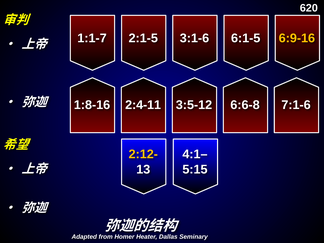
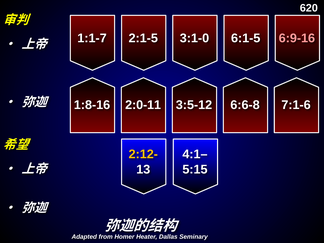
3:1-6: 3:1-6 -> 3:1-0
6:9-16 colour: yellow -> pink
2:4-11: 2:4-11 -> 2:0-11
